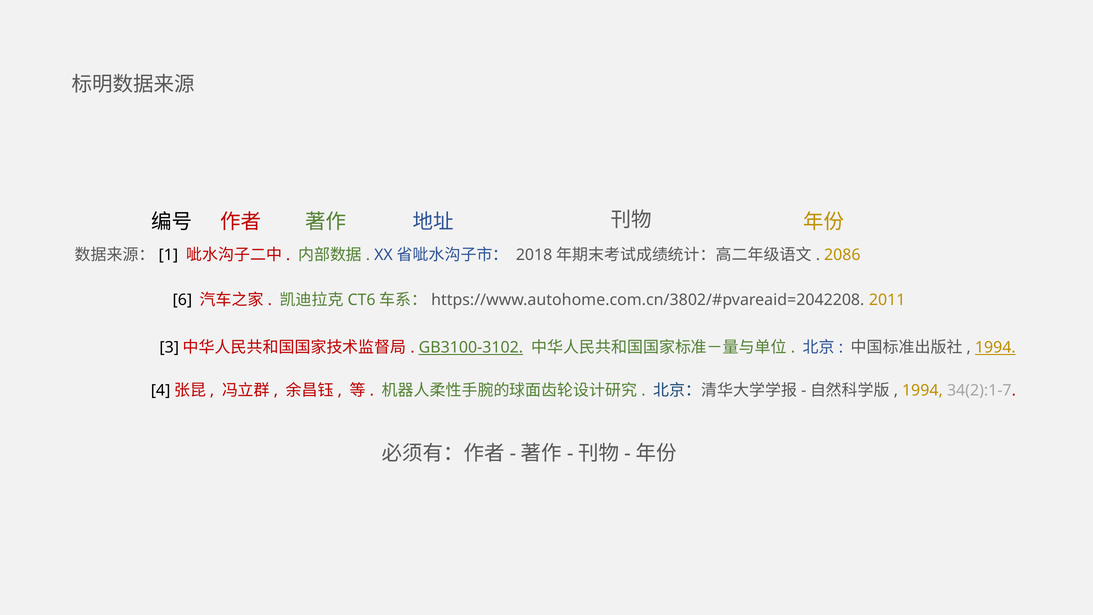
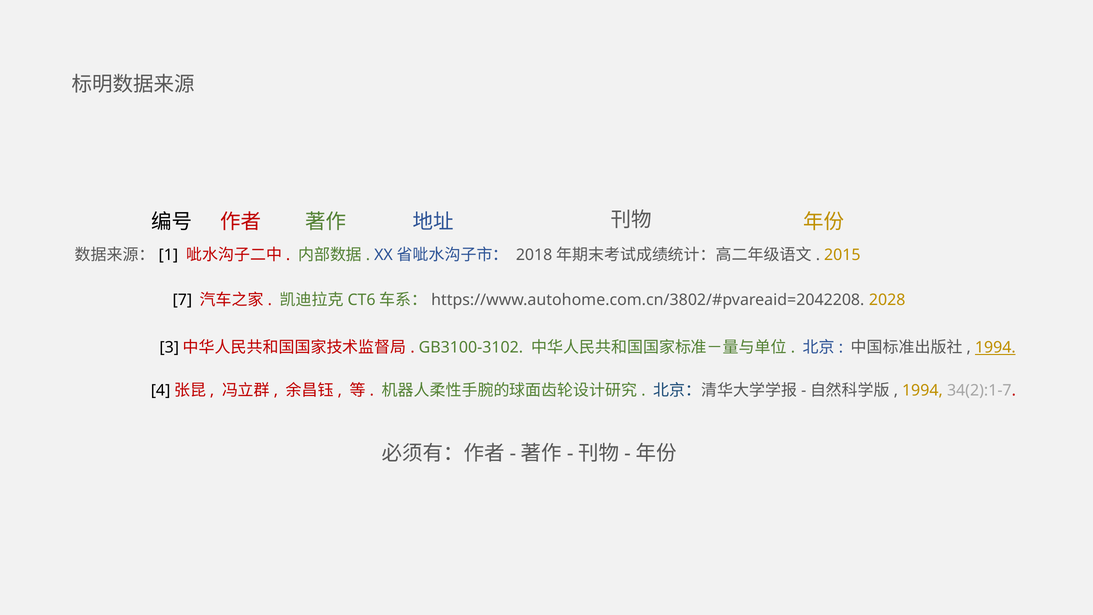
2086: 2086 -> 2015
6: 6 -> 7
2011: 2011 -> 2028
GB3100-3102 underline: present -> none
